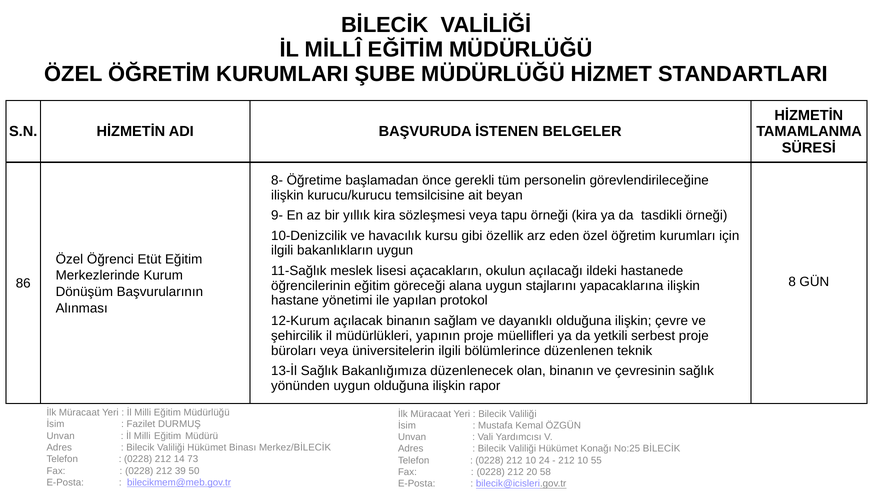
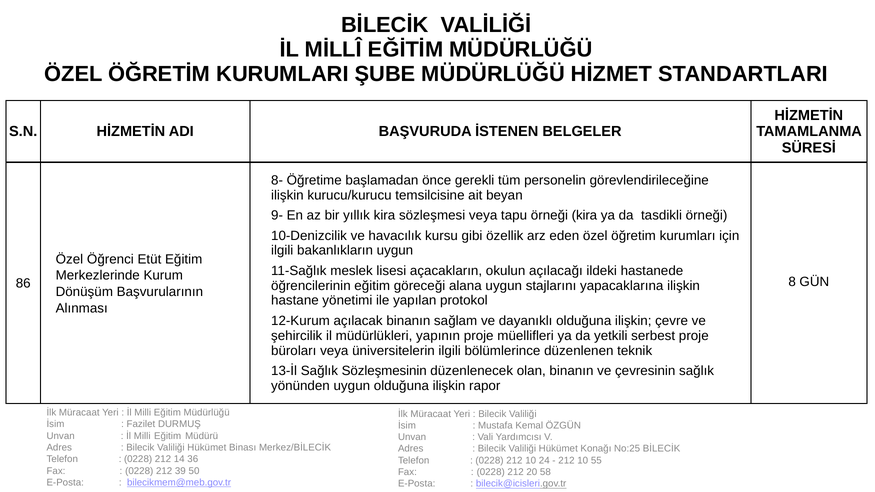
Bakanlığımıza: Bakanlığımıza -> Sözleşmesinin
73: 73 -> 36
